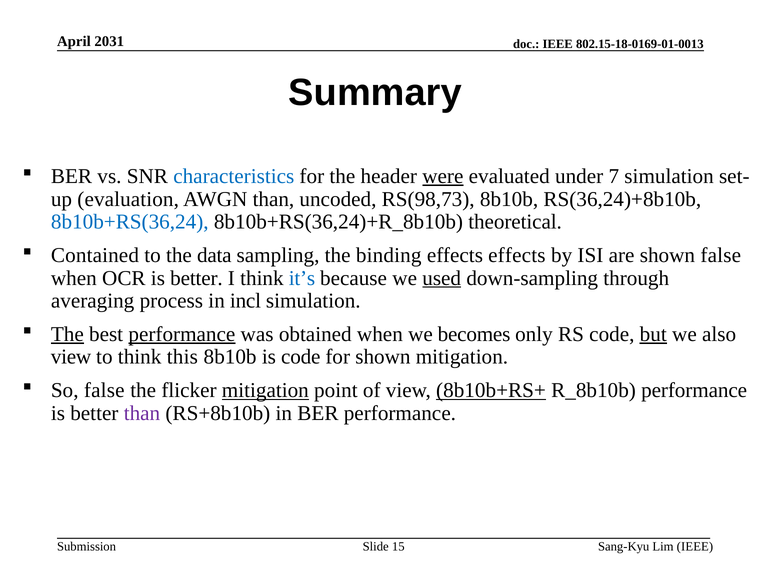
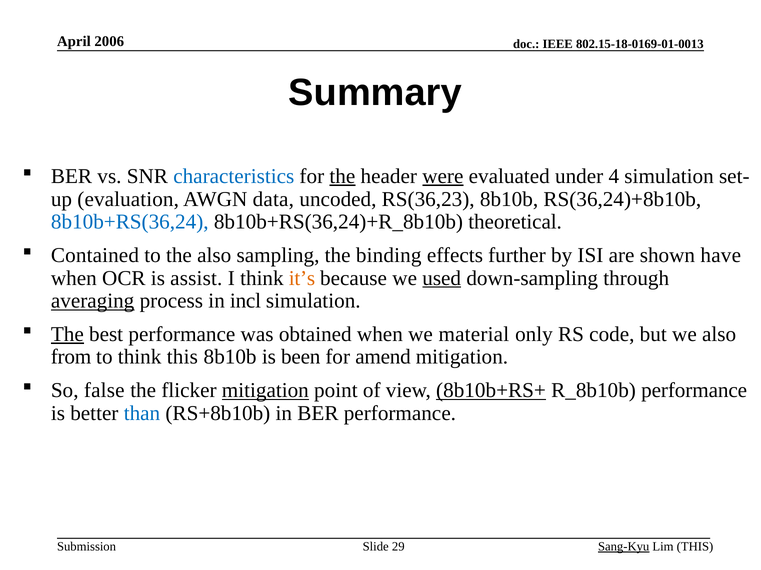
2031: 2031 -> 2006
the at (342, 176) underline: none -> present
7: 7 -> 4
AWGN than: than -> data
RS(98,73: RS(98,73 -> RS(36,23
the data: data -> also
effects effects: effects -> further
shown false: false -> have
OCR is better: better -> assist
it’s colour: blue -> orange
averaging underline: none -> present
performance at (182, 335) underline: present -> none
becomes: becomes -> material
but underline: present -> none
view at (71, 357): view -> from
is code: code -> been
for shown: shown -> amend
than at (142, 414) colour: purple -> blue
Sang-Kyu underline: none -> present
Lim IEEE: IEEE -> THIS
15: 15 -> 29
